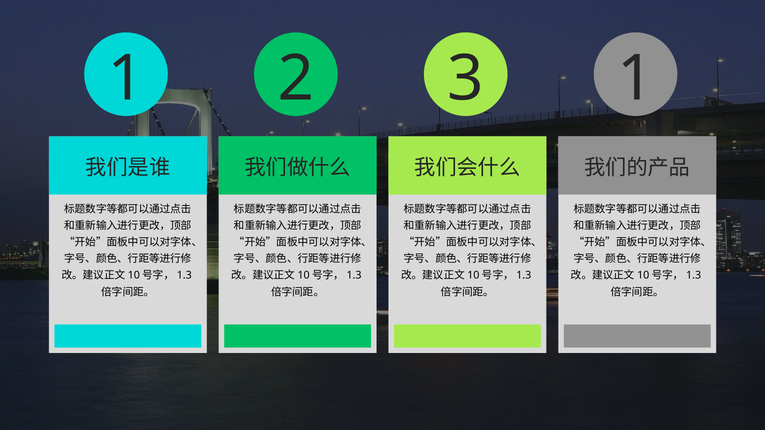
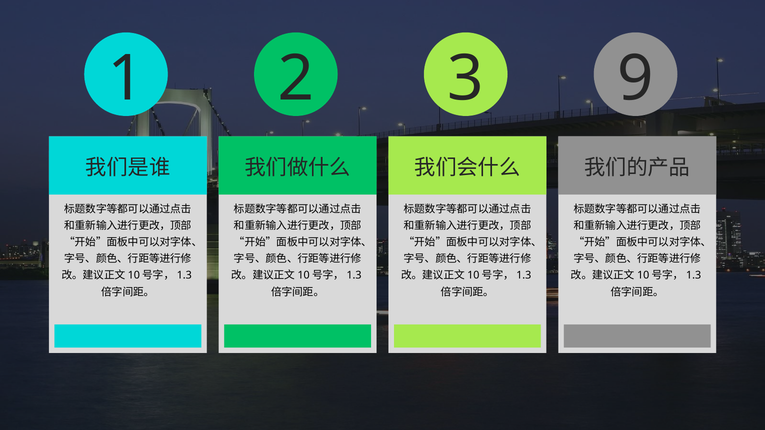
3 1: 1 -> 9
